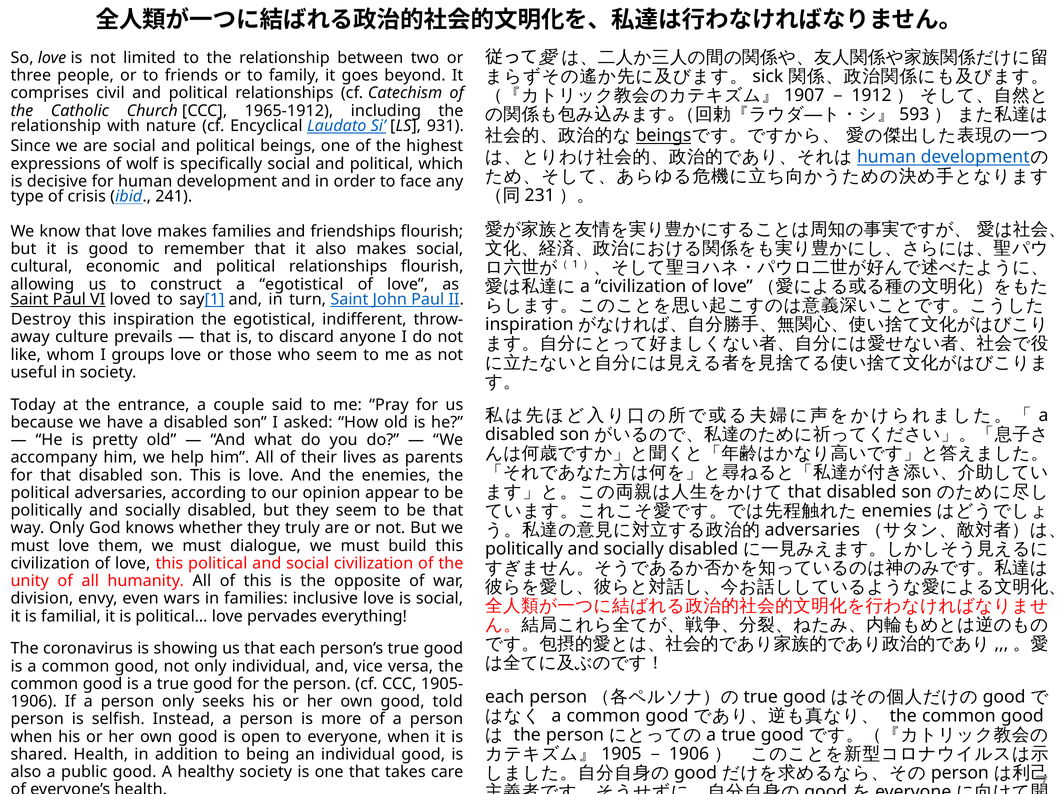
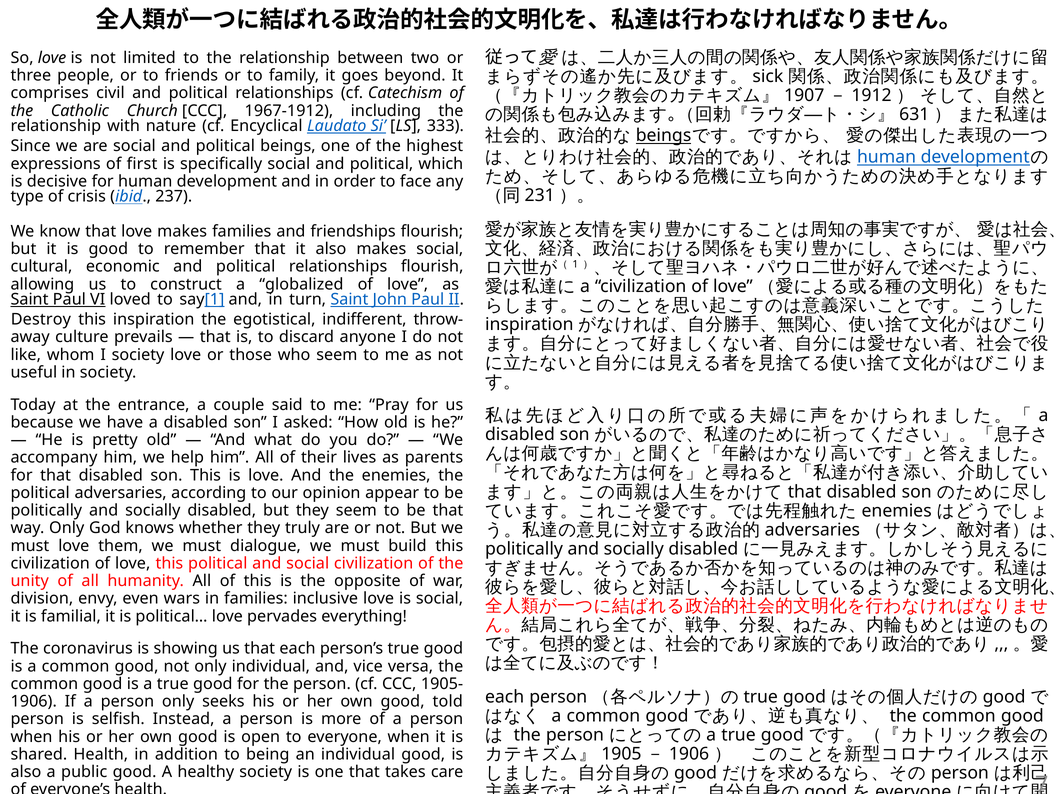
593: 593 -> 631
1965-1912: 1965-1912 -> 1967-1912
931: 931 -> 333
wolf: wolf -> first
241: 241 -> 237
a egotistical: egotistical -> globalized
I groups: groups -> society
